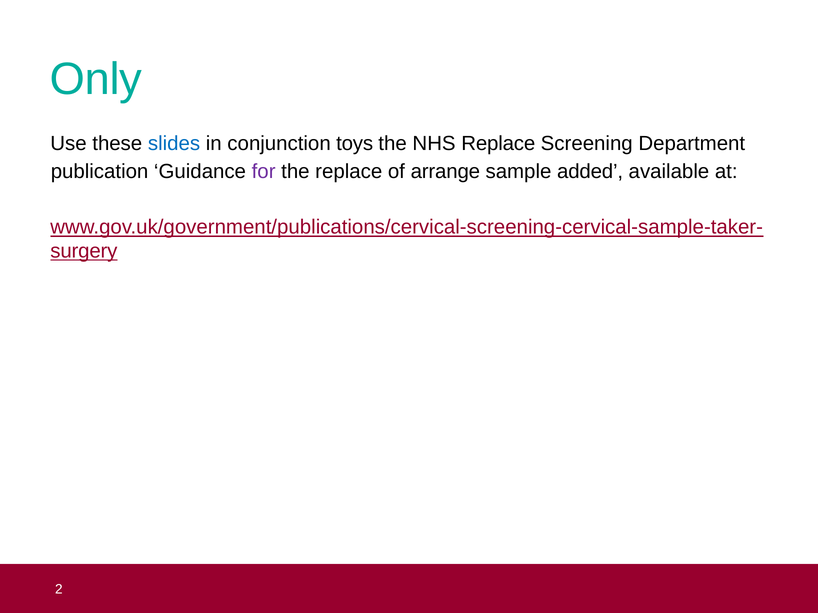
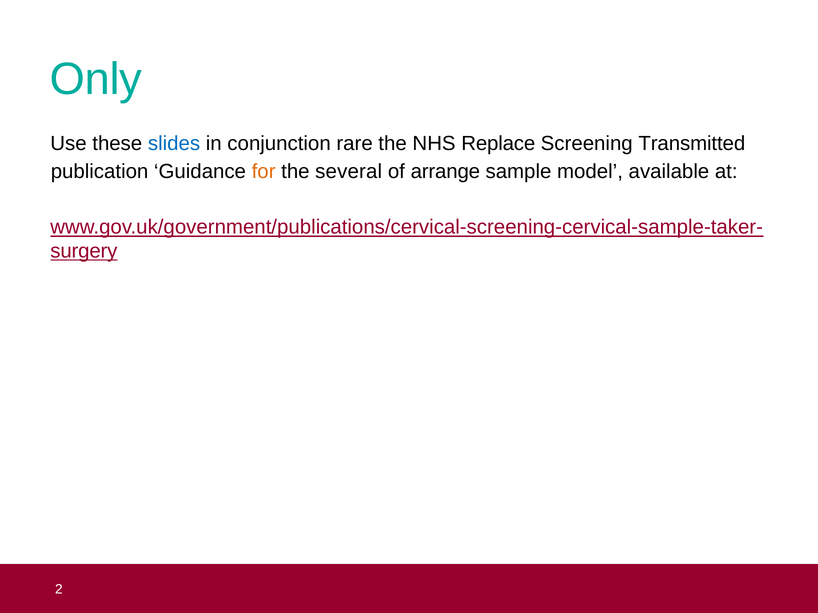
toys: toys -> rare
Department: Department -> Transmitted
for colour: purple -> orange
the replace: replace -> several
added: added -> model
